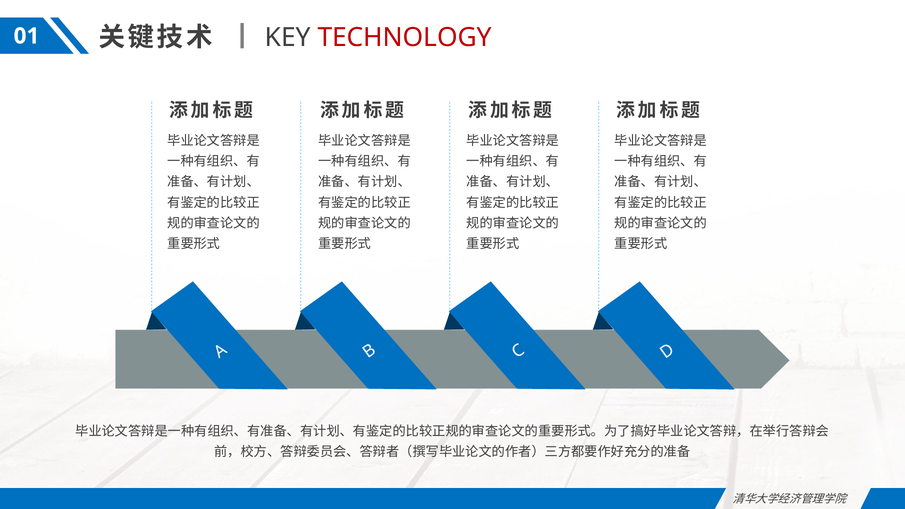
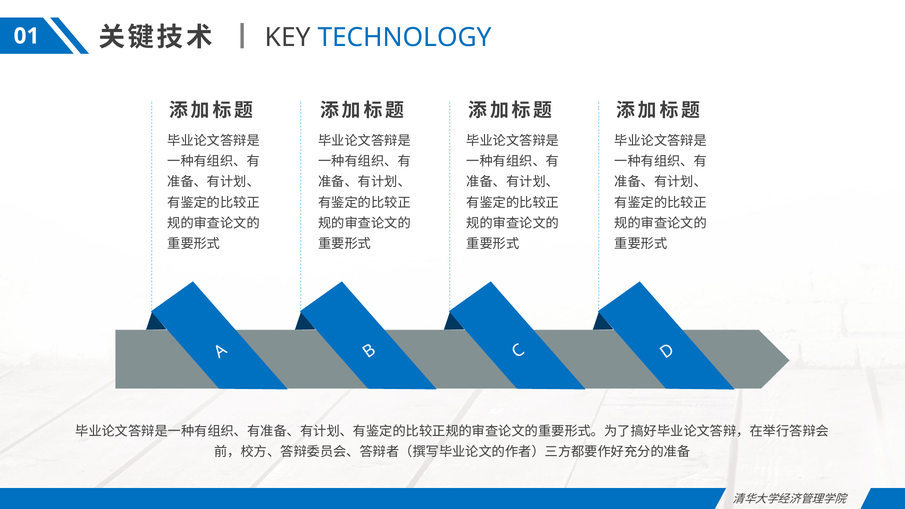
TECHNOLOGY colour: red -> blue
